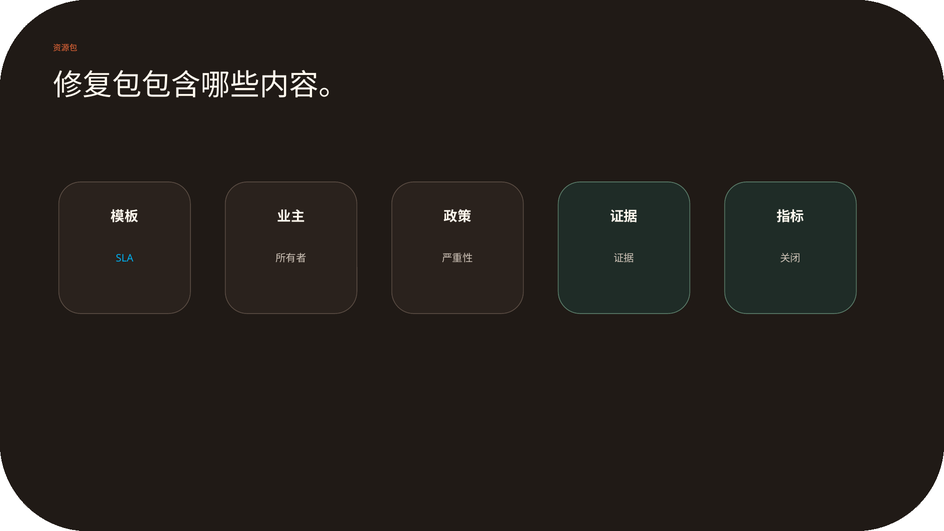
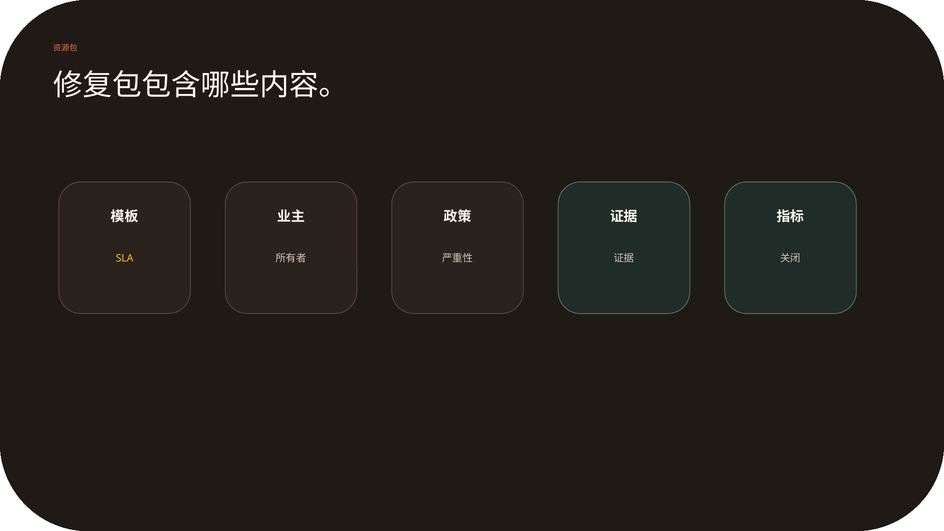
SLA colour: light blue -> yellow
